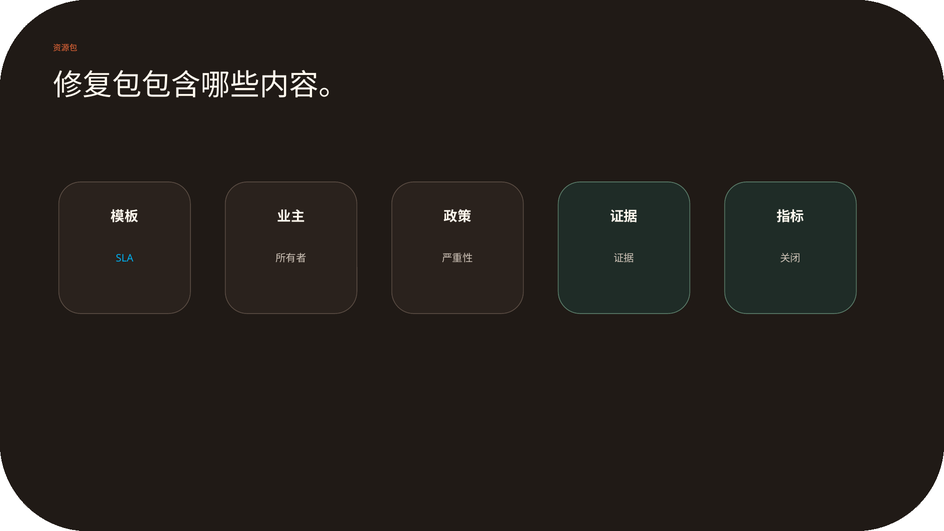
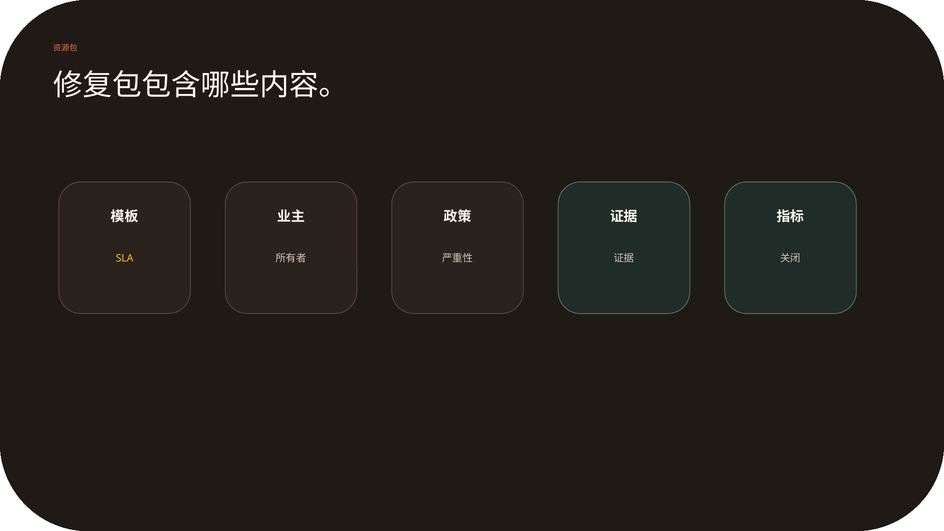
SLA colour: light blue -> yellow
